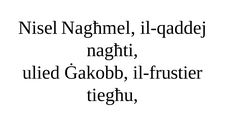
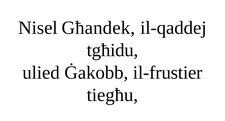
Nagħmel: Nagħmel -> Għandek
nagħti: nagħti -> tgħidu
